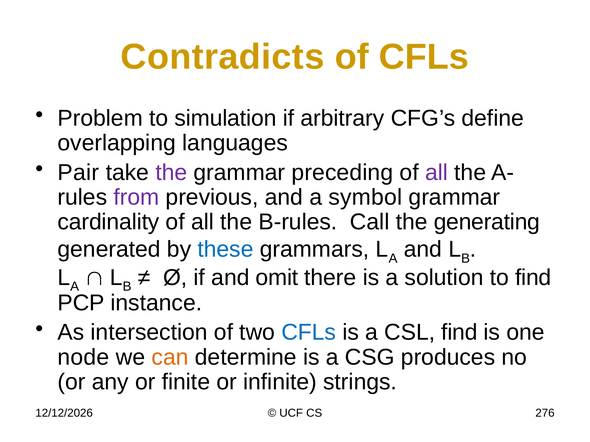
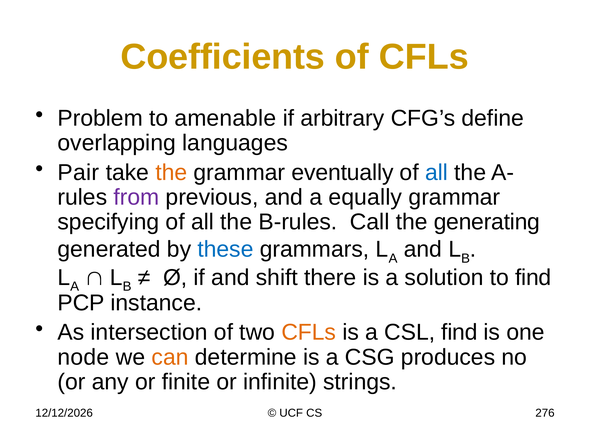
Contradicts: Contradicts -> Coefficients
simulation: simulation -> amenable
the at (171, 173) colour: purple -> orange
preceding: preceding -> eventually
all at (436, 173) colour: purple -> blue
symbol: symbol -> equally
cardinality: cardinality -> specifying
omit: omit -> shift
CFLs at (309, 333) colour: blue -> orange
